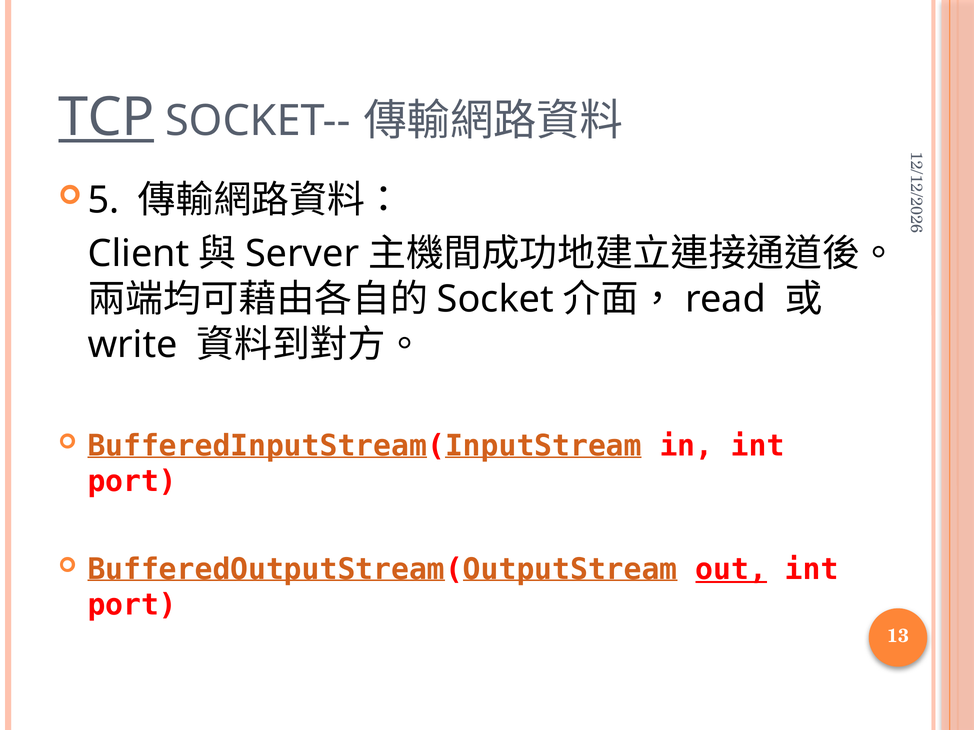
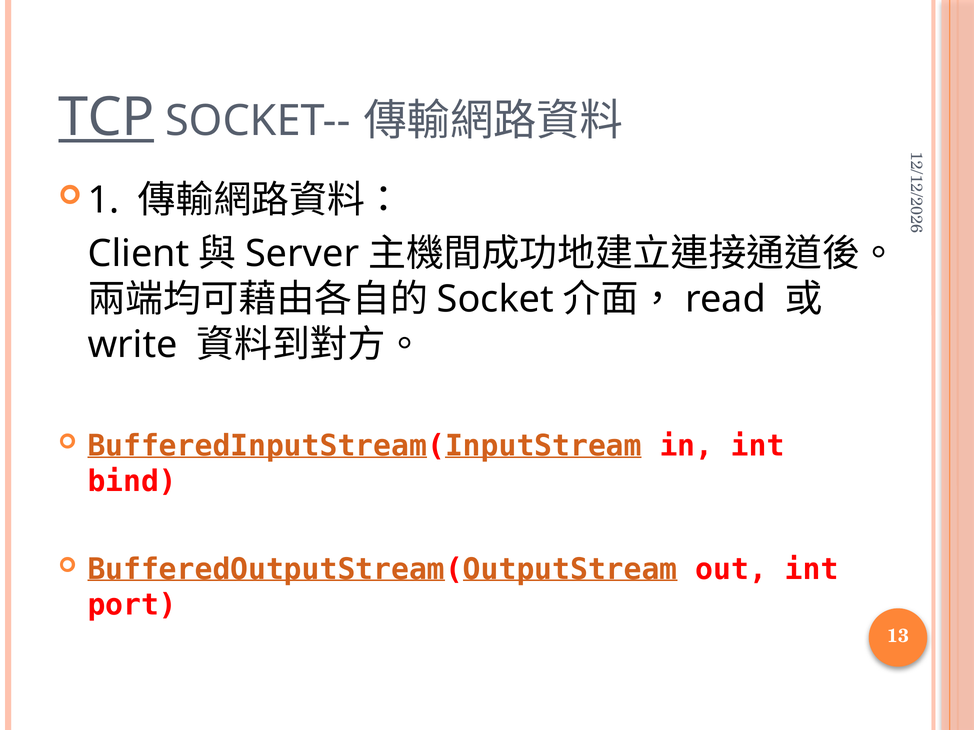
5 at (103, 201): 5 -> 1
port at (132, 482): port -> bind
out underline: present -> none
